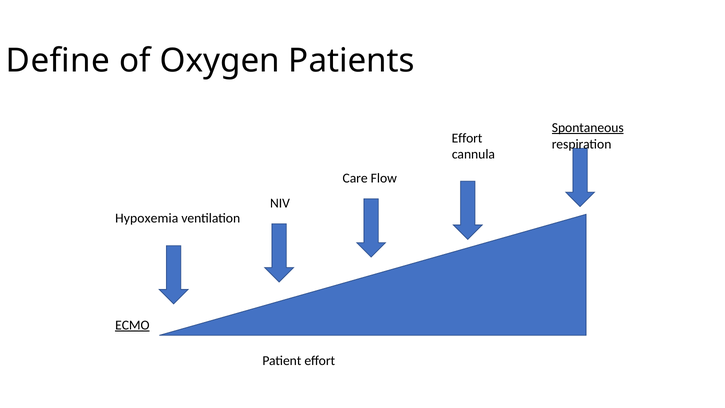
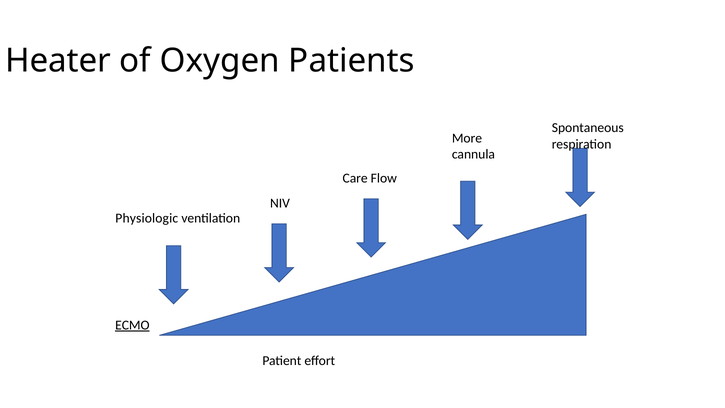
Define: Define -> Heater
Spontaneous underline: present -> none
Effort at (467, 138): Effort -> More
Hypoxemia: Hypoxemia -> Physiologic
